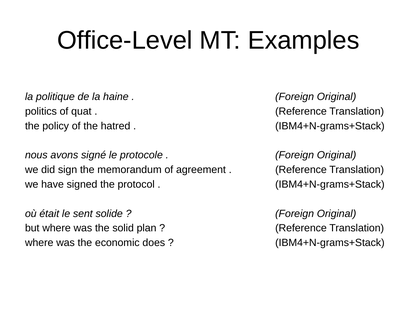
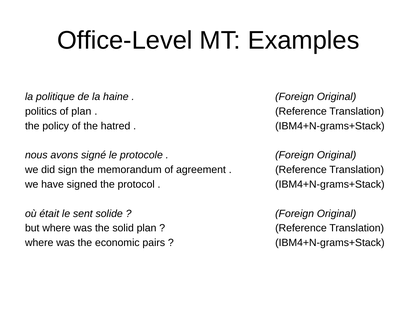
of quat: quat -> plan
does: does -> pairs
